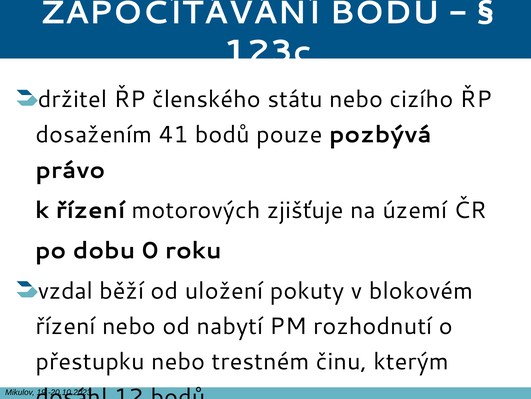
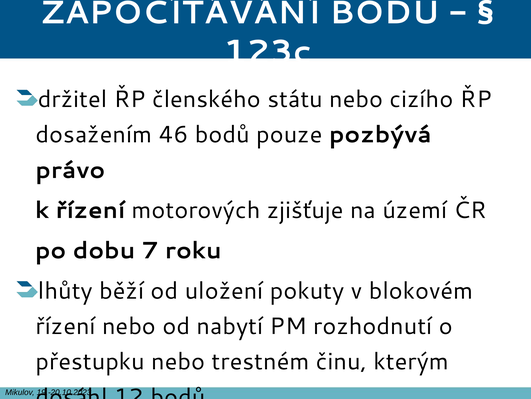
41: 41 -> 46
0: 0 -> 7
vzdal: vzdal -> lhůty
